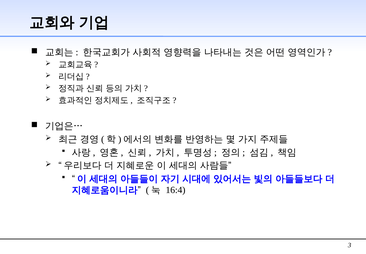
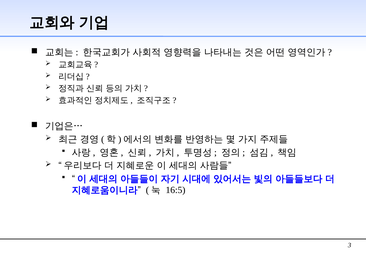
16:4: 16:4 -> 16:5
